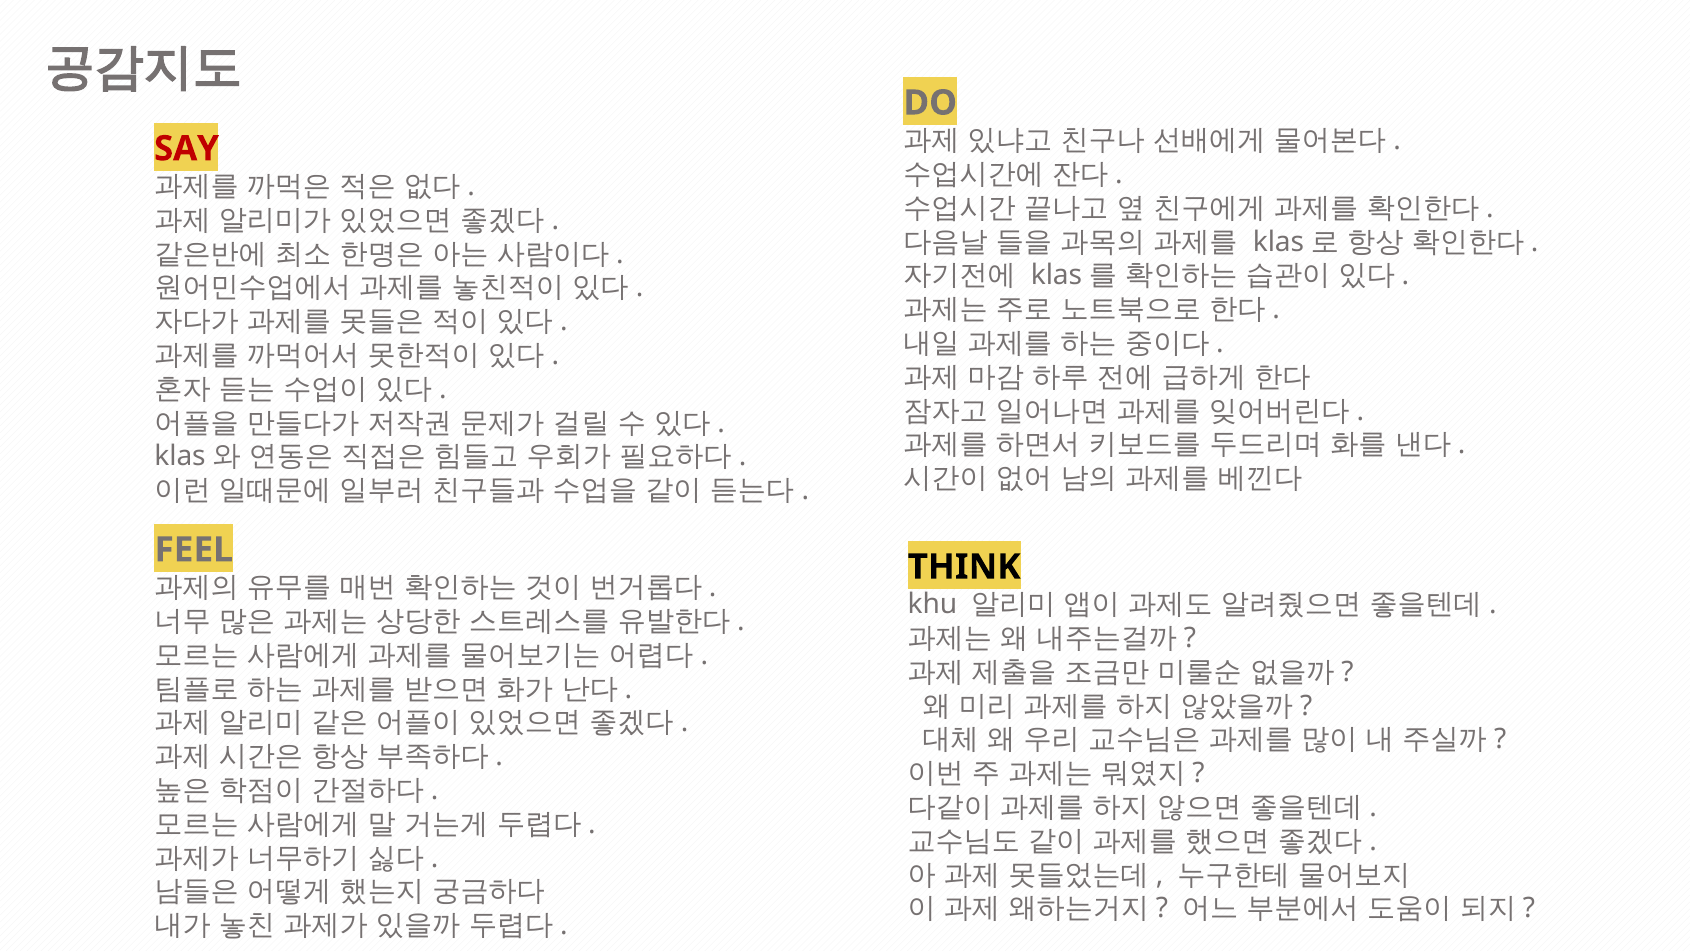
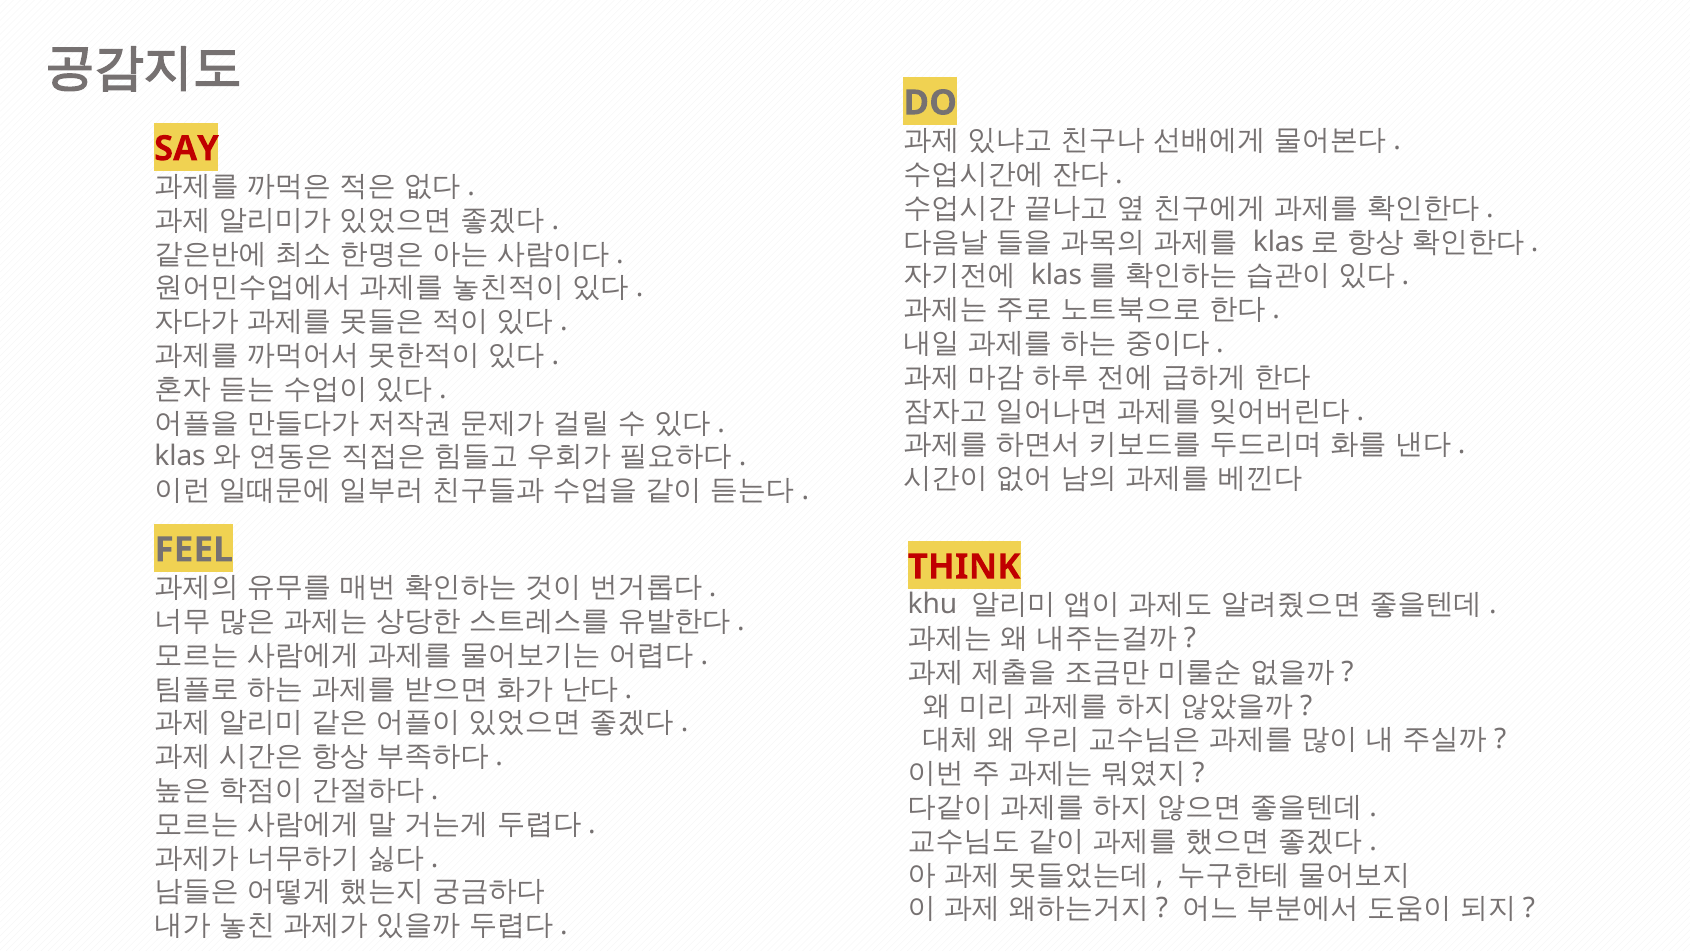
THINK colour: black -> red
